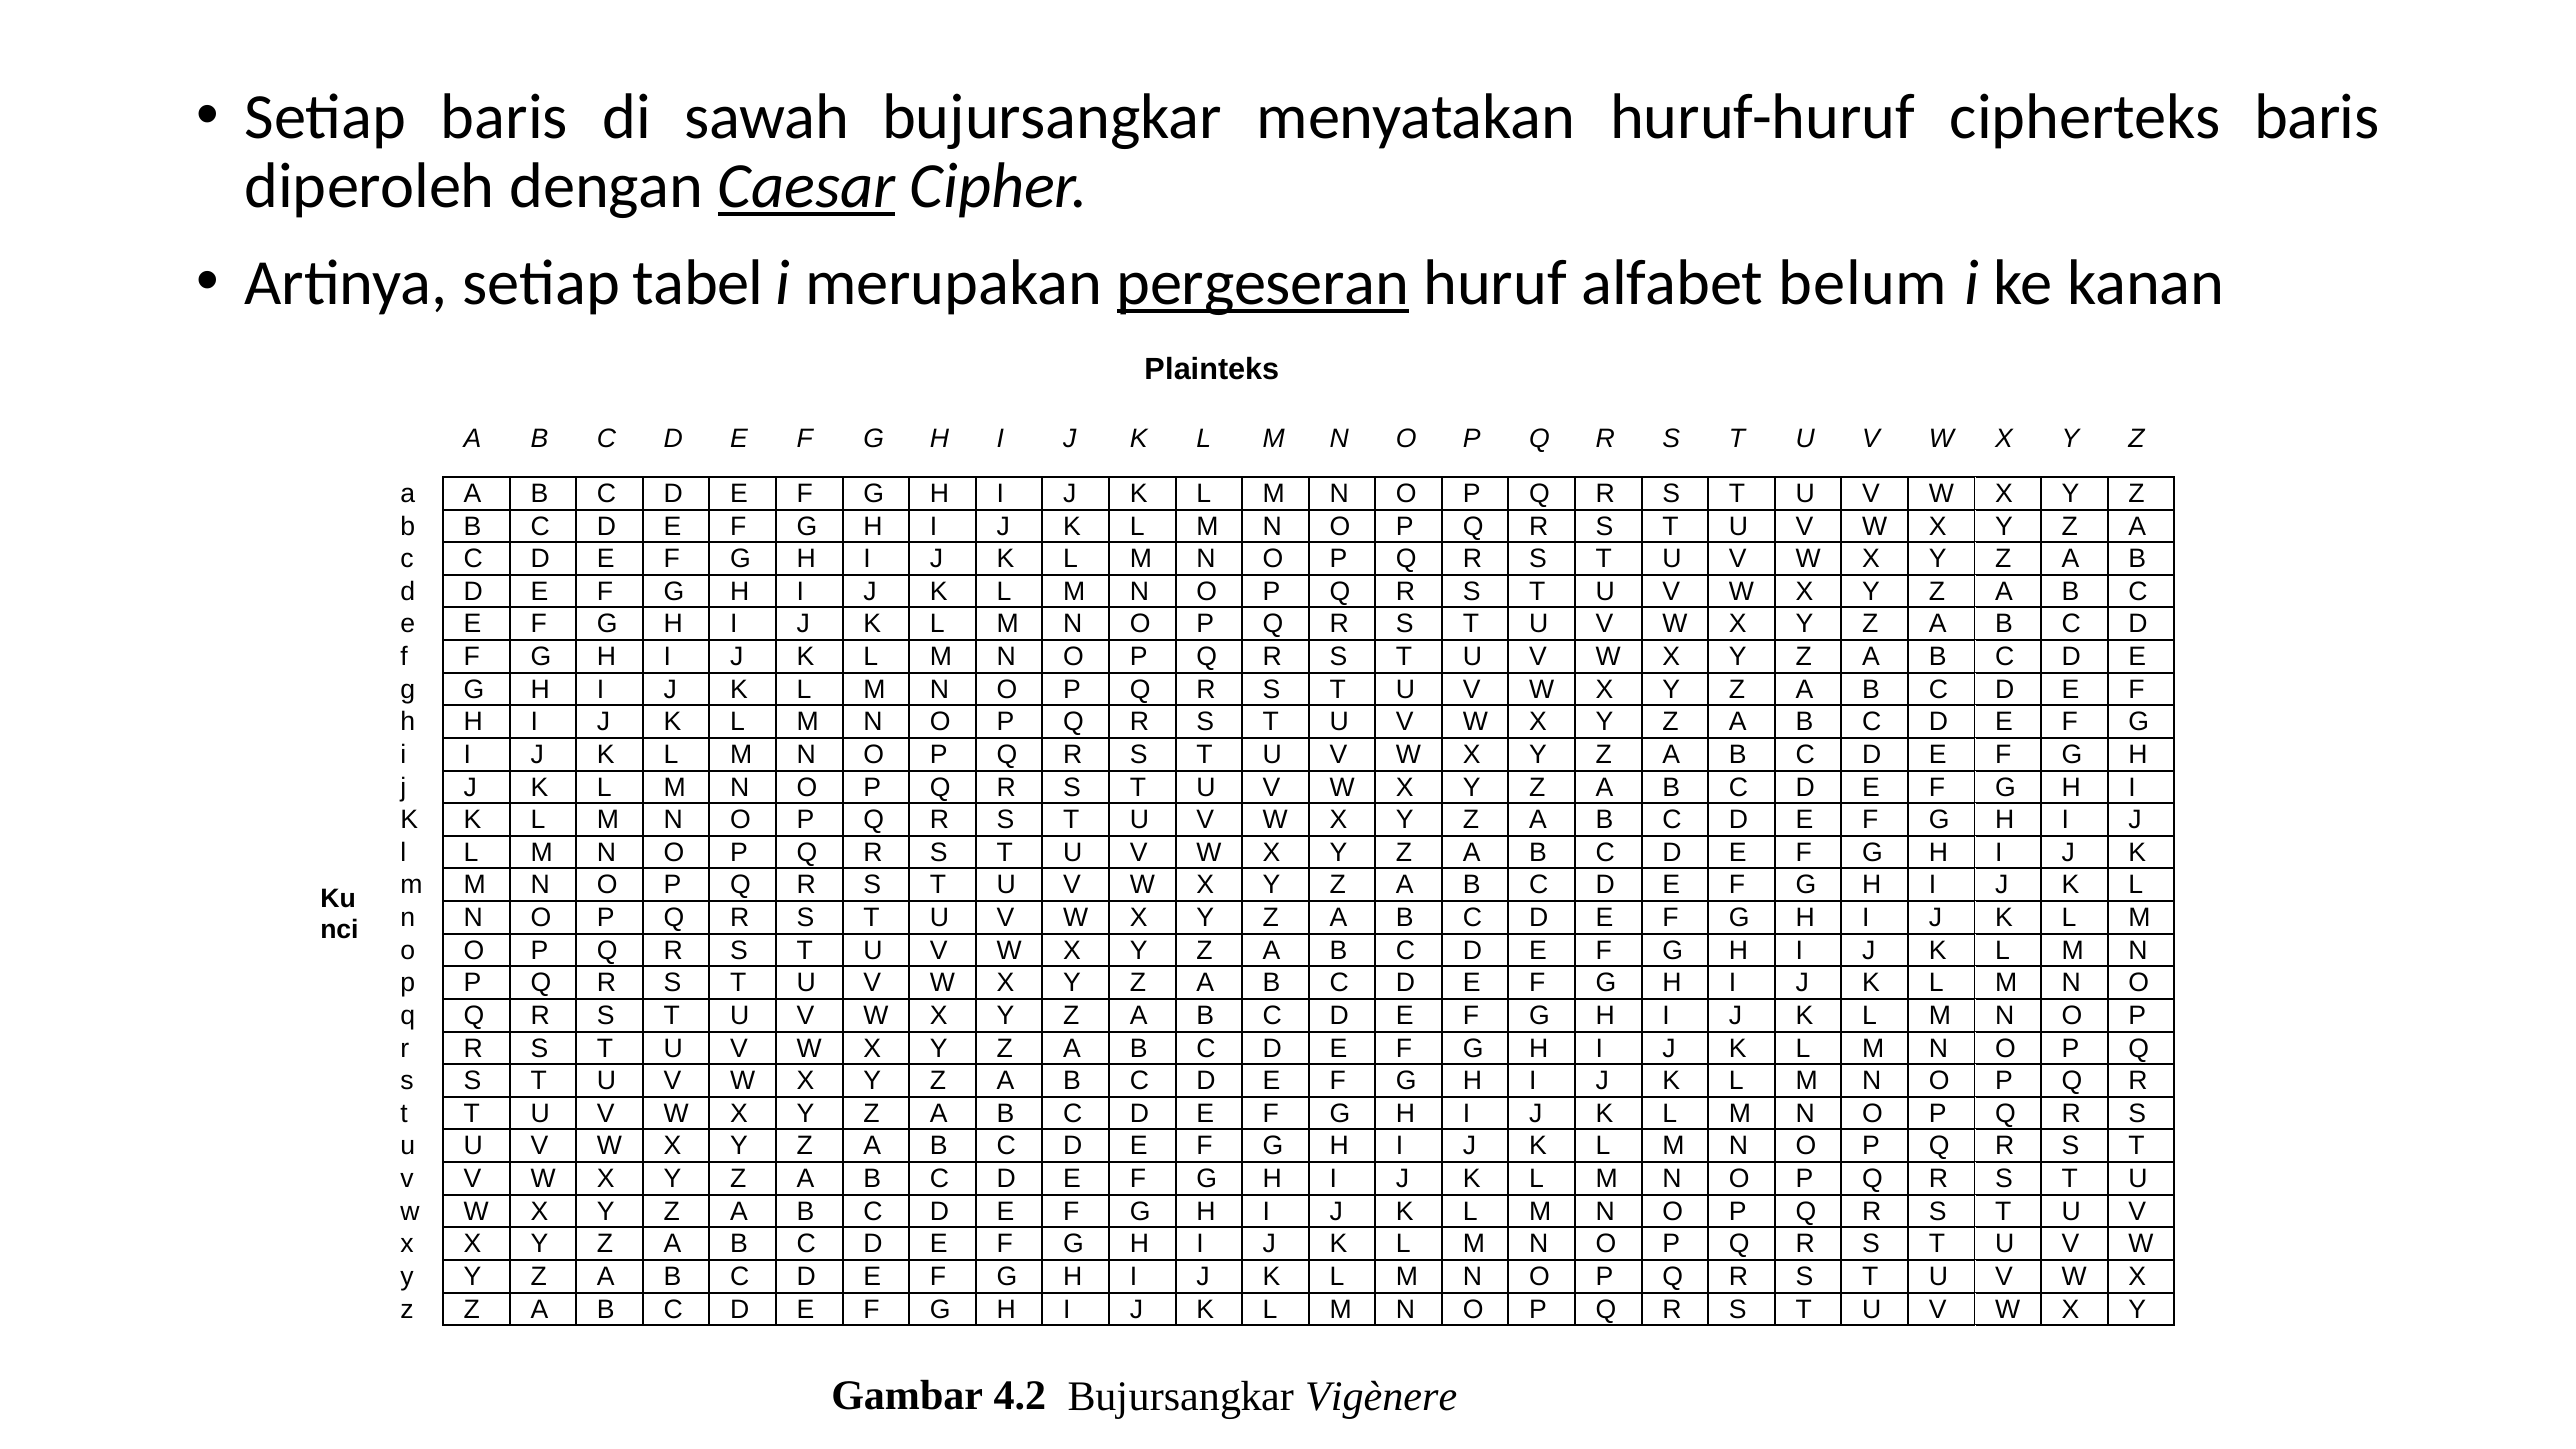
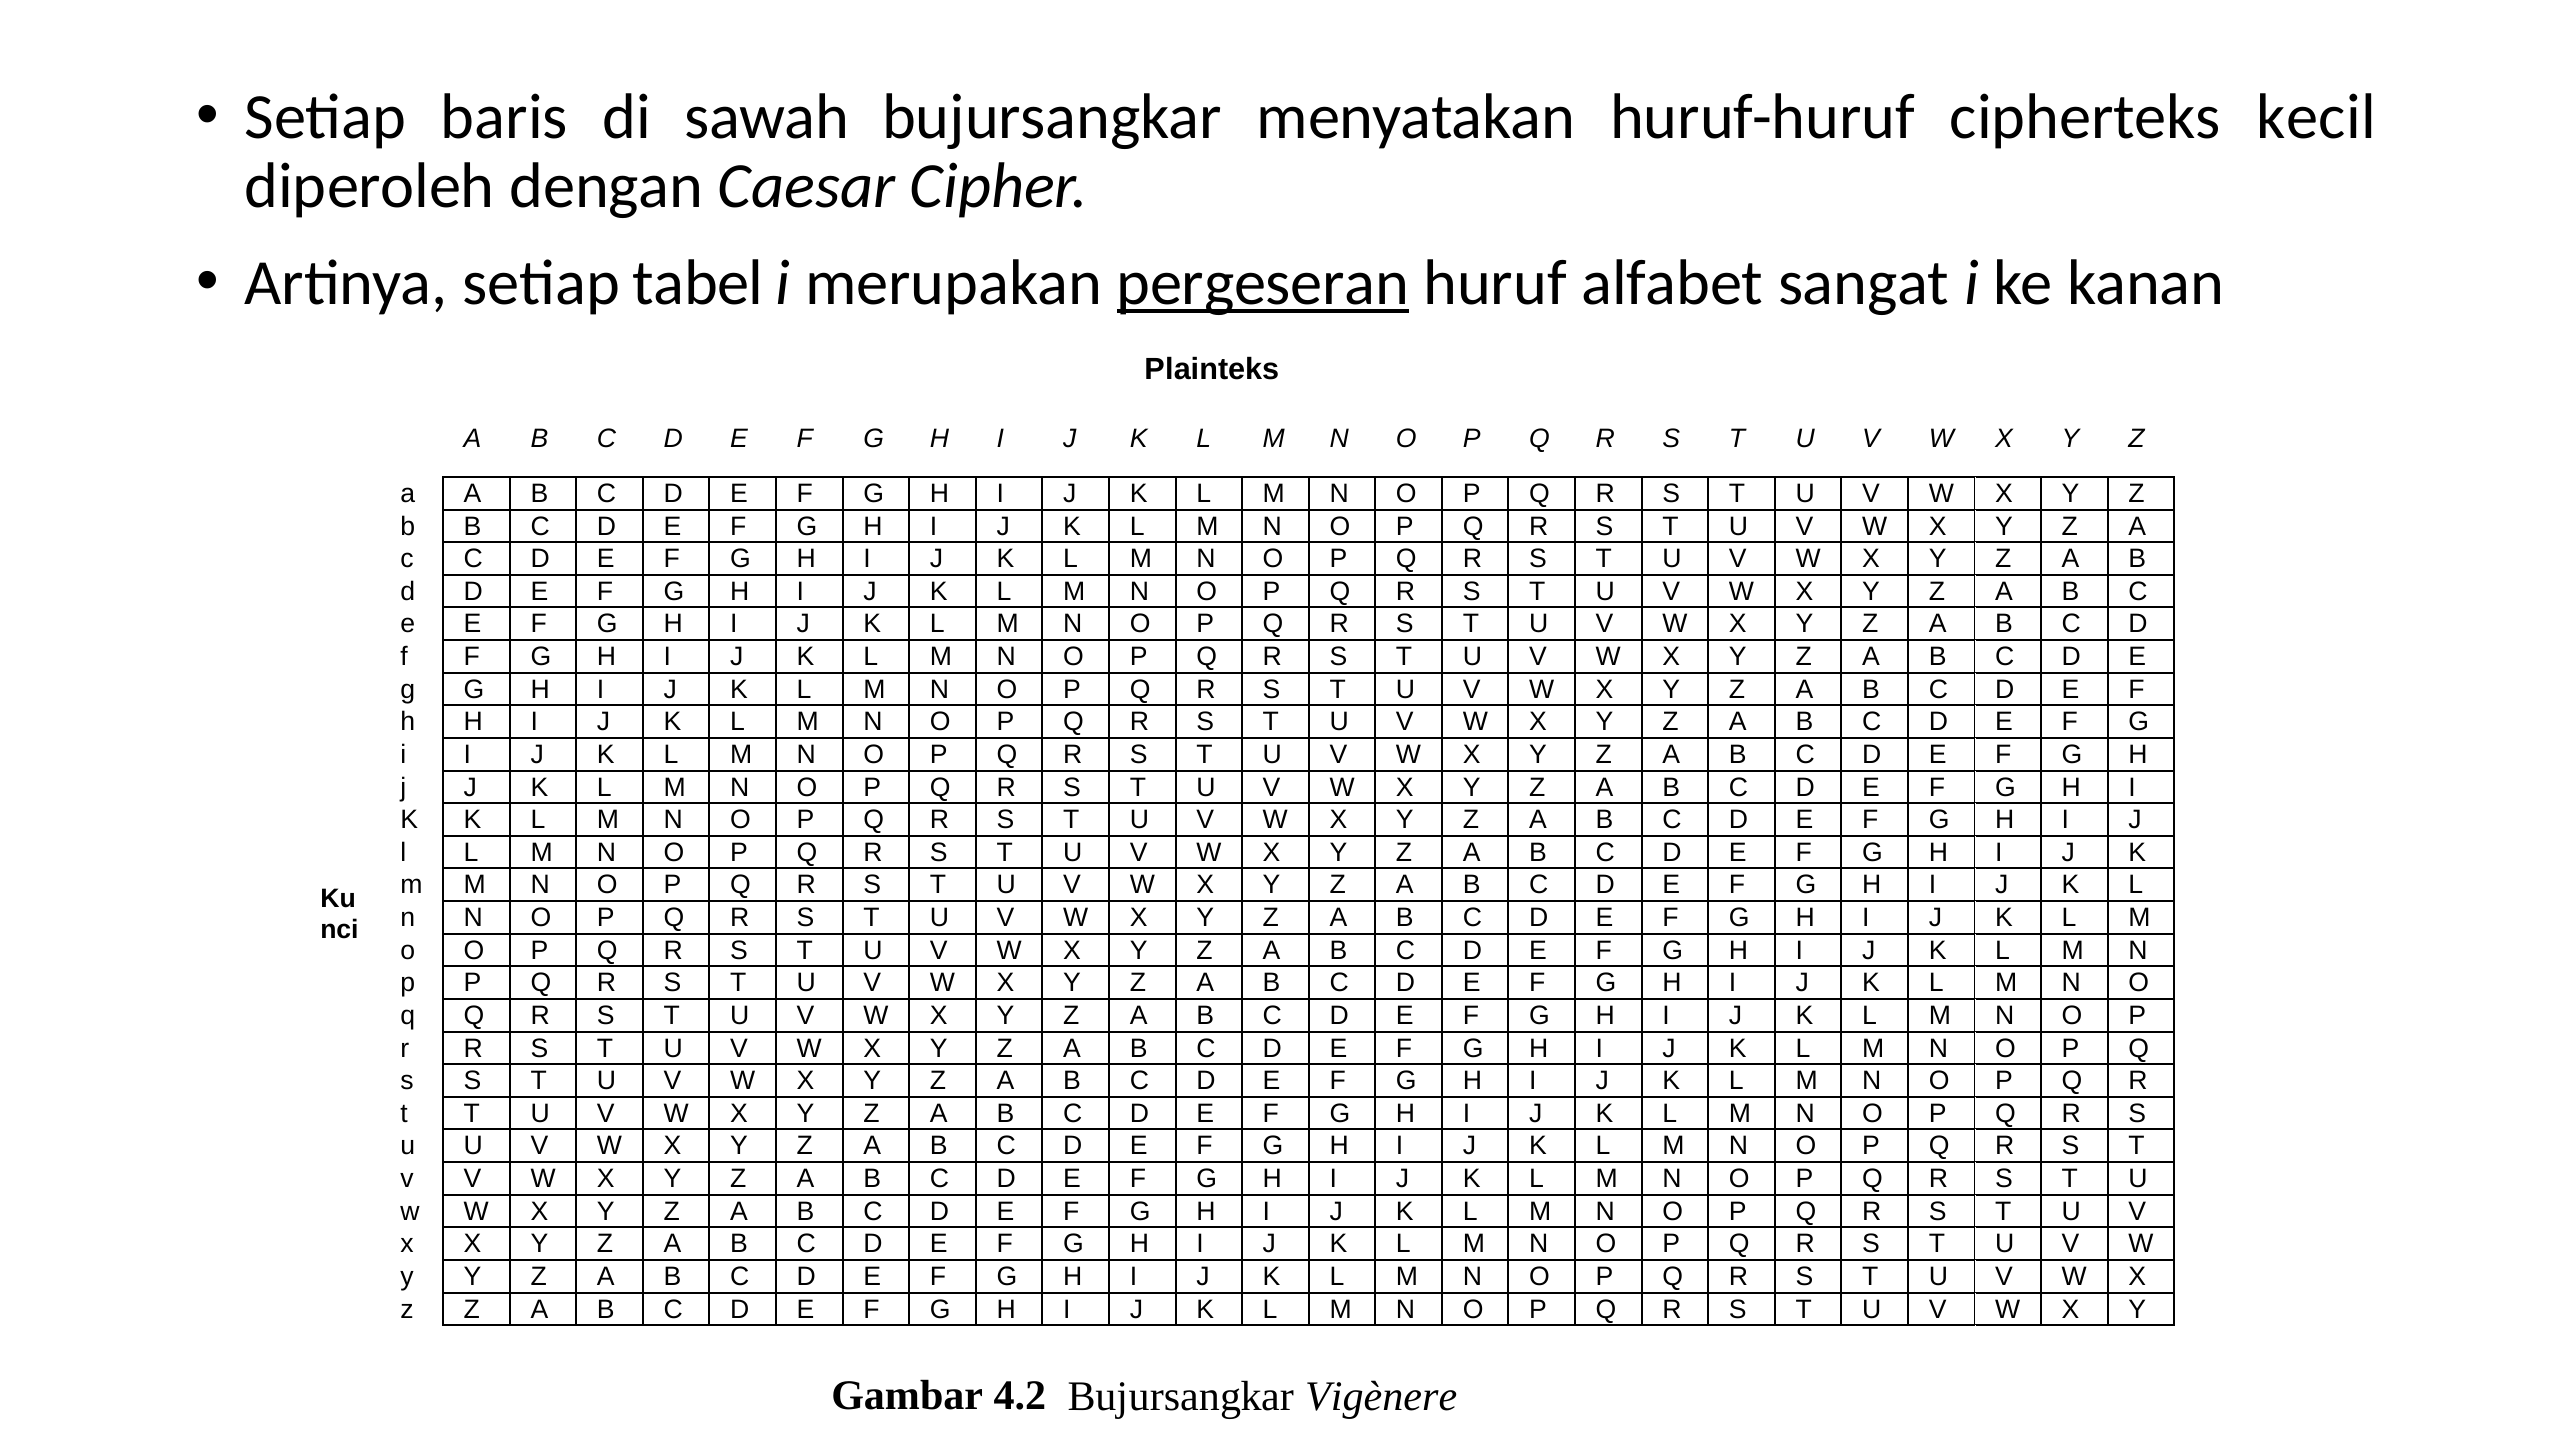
cipherteks baris: baris -> kecil
Caesar underline: present -> none
belum: belum -> sangat
